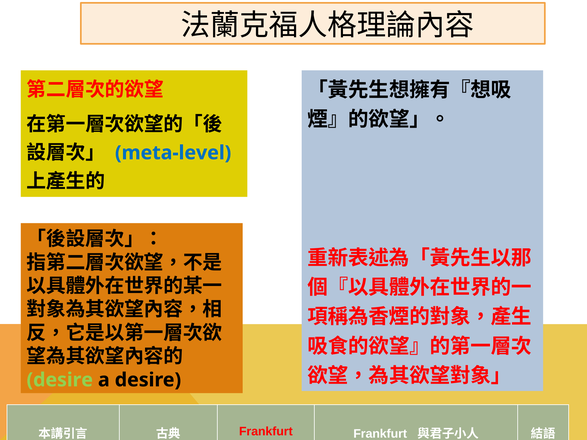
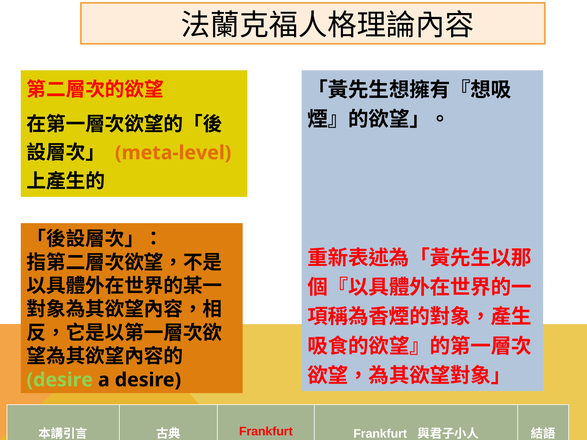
meta-level colour: blue -> orange
